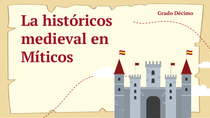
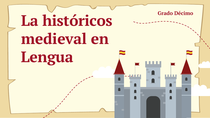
Míticos: Míticos -> Lengua
